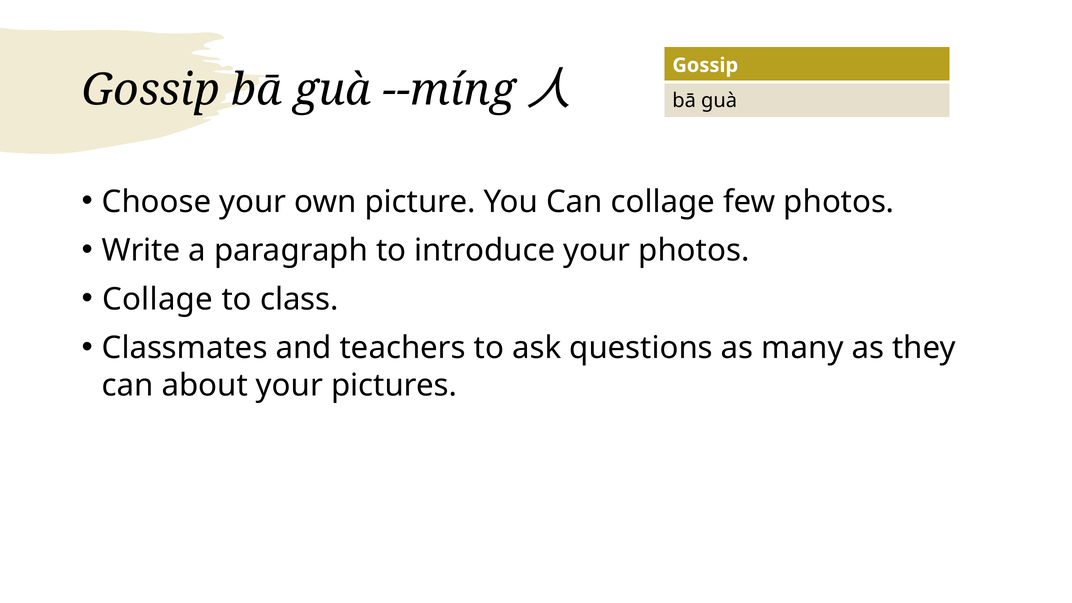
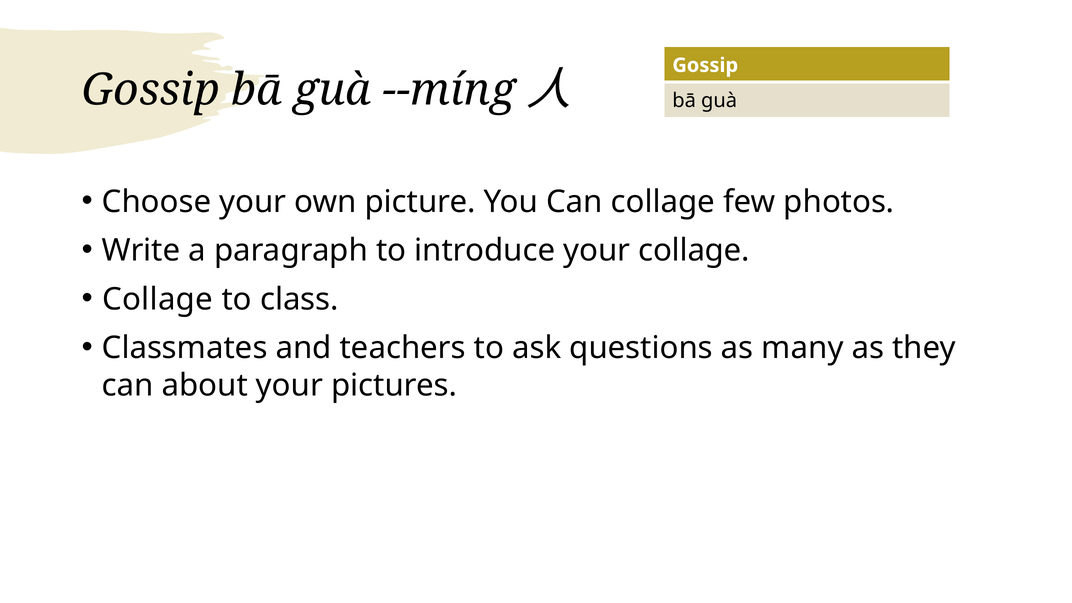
your photos: photos -> collage
